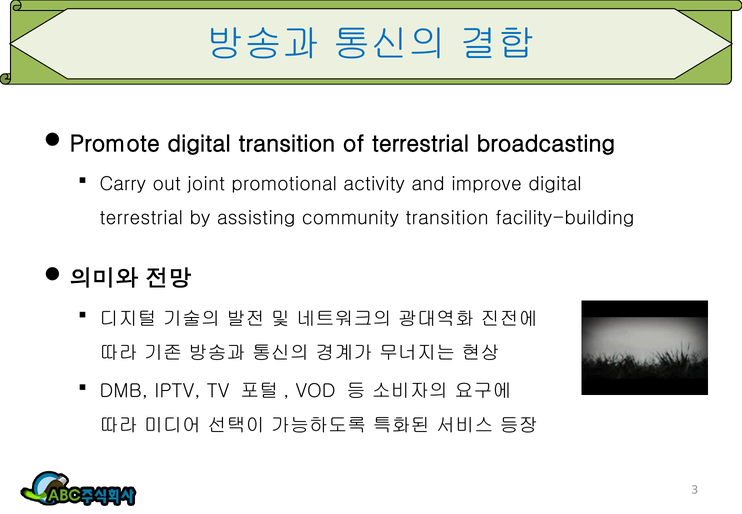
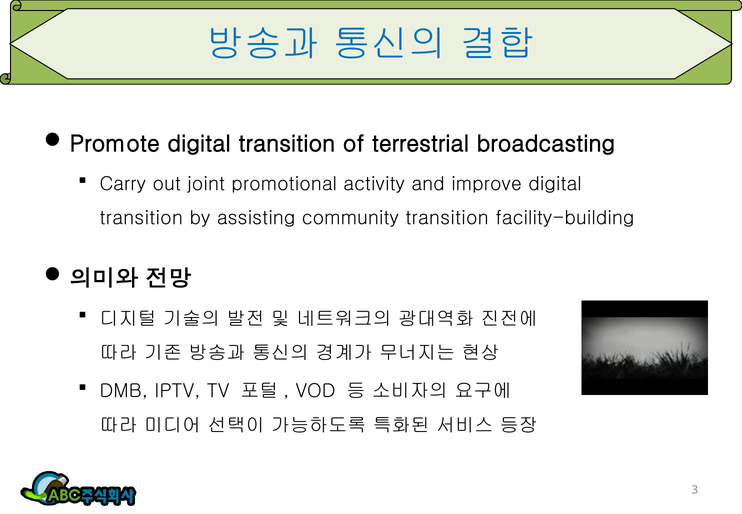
terrestrial at (141, 218): terrestrial -> transition
